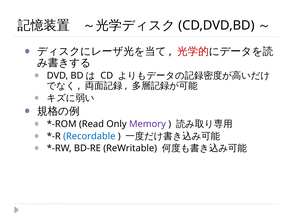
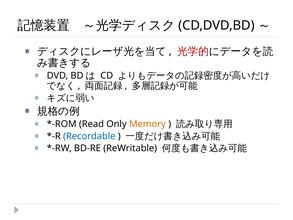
Memory colour: purple -> orange
